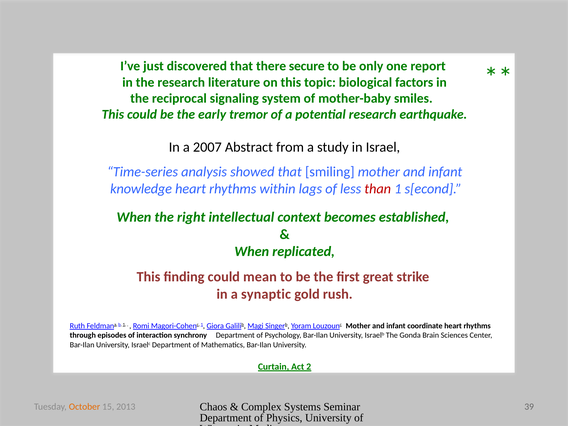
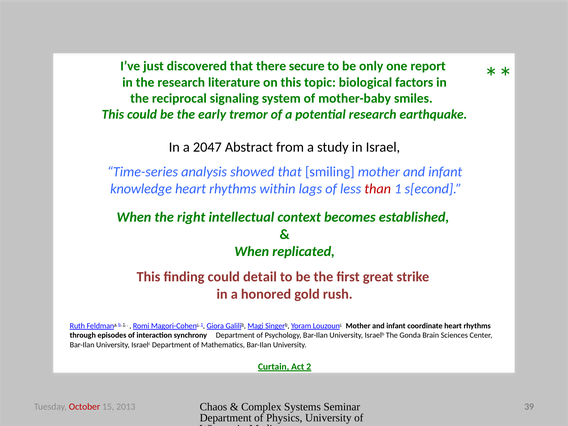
2007: 2007 -> 2047
mean: mean -> detail
synaptic: synaptic -> honored
October colour: orange -> red
